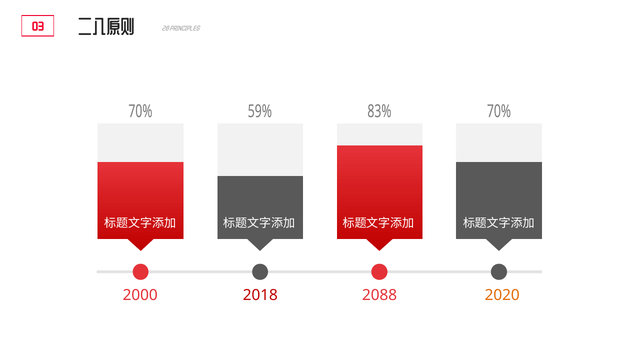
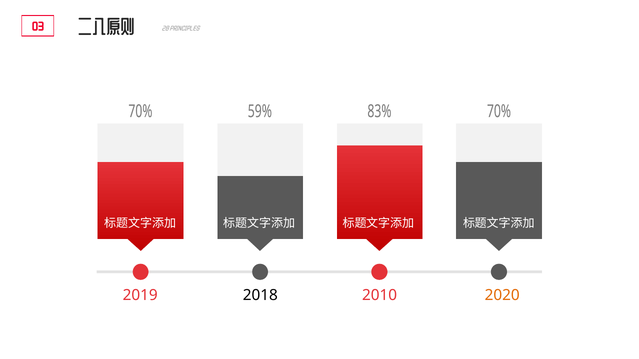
2000: 2000 -> 2019
2018 colour: red -> black
2088: 2088 -> 2010
